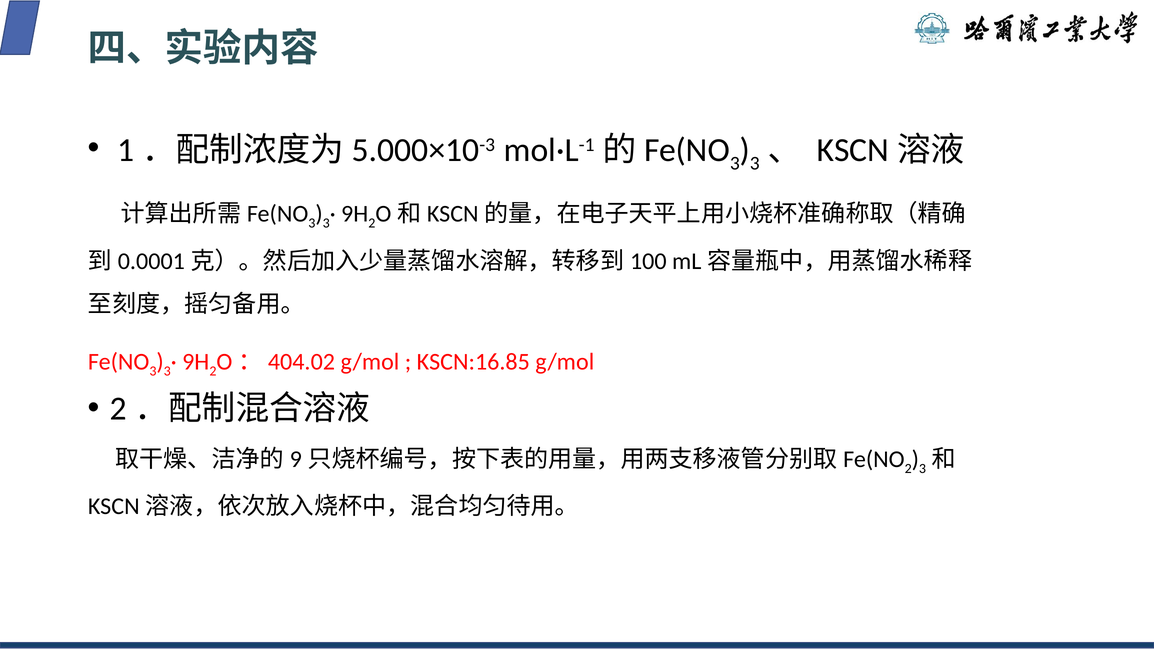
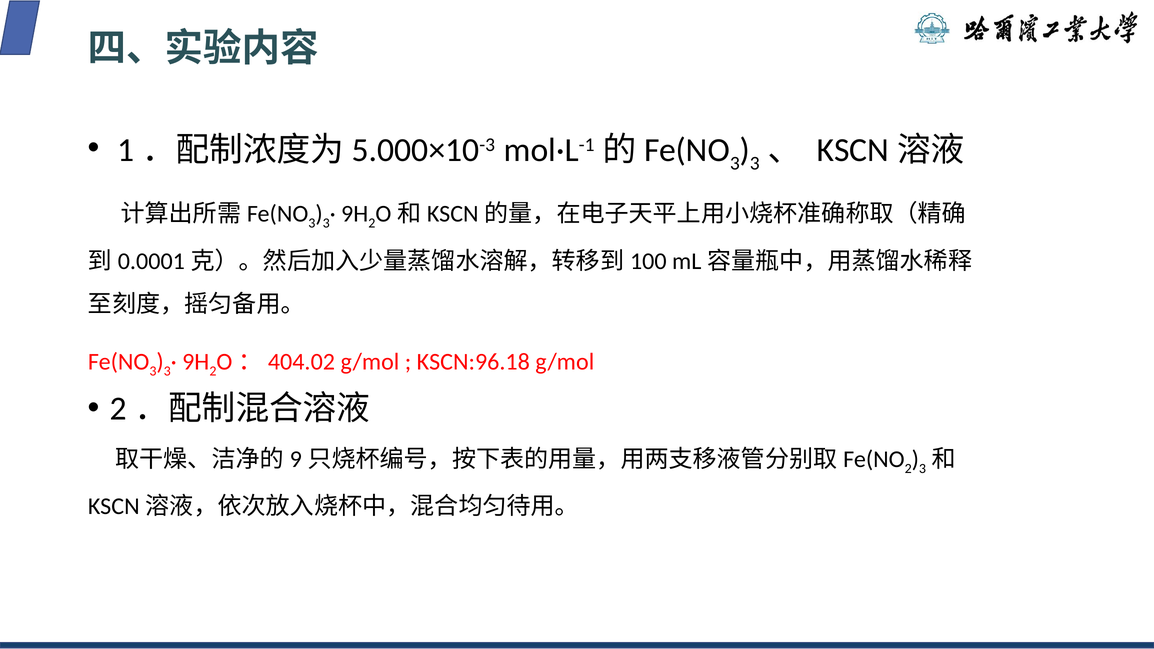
KSCN:16.85: KSCN:16.85 -> KSCN:96.18
